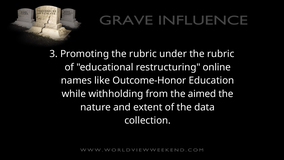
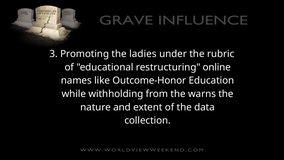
Promoting the rubric: rubric -> ladies
aimed: aimed -> warns
